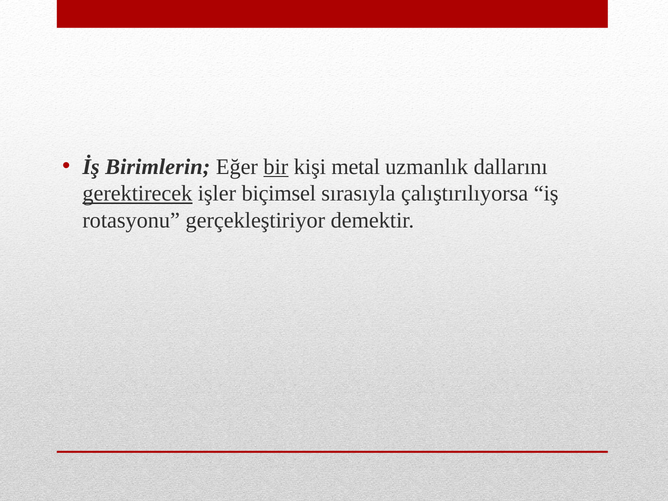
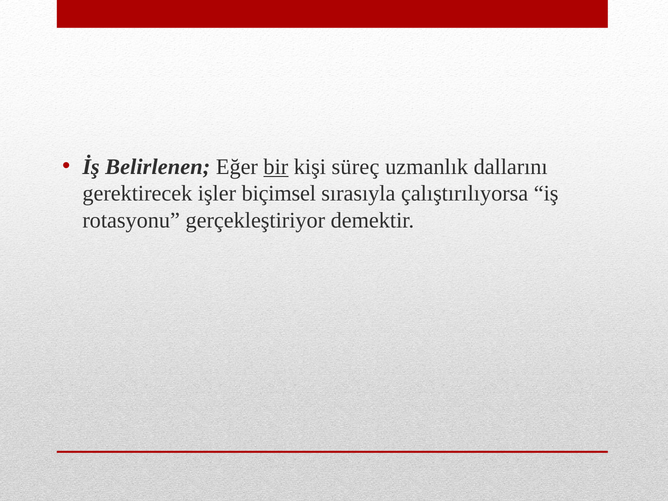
Birimlerin: Birimlerin -> Belirlenen
metal: metal -> süreç
gerektirecek underline: present -> none
